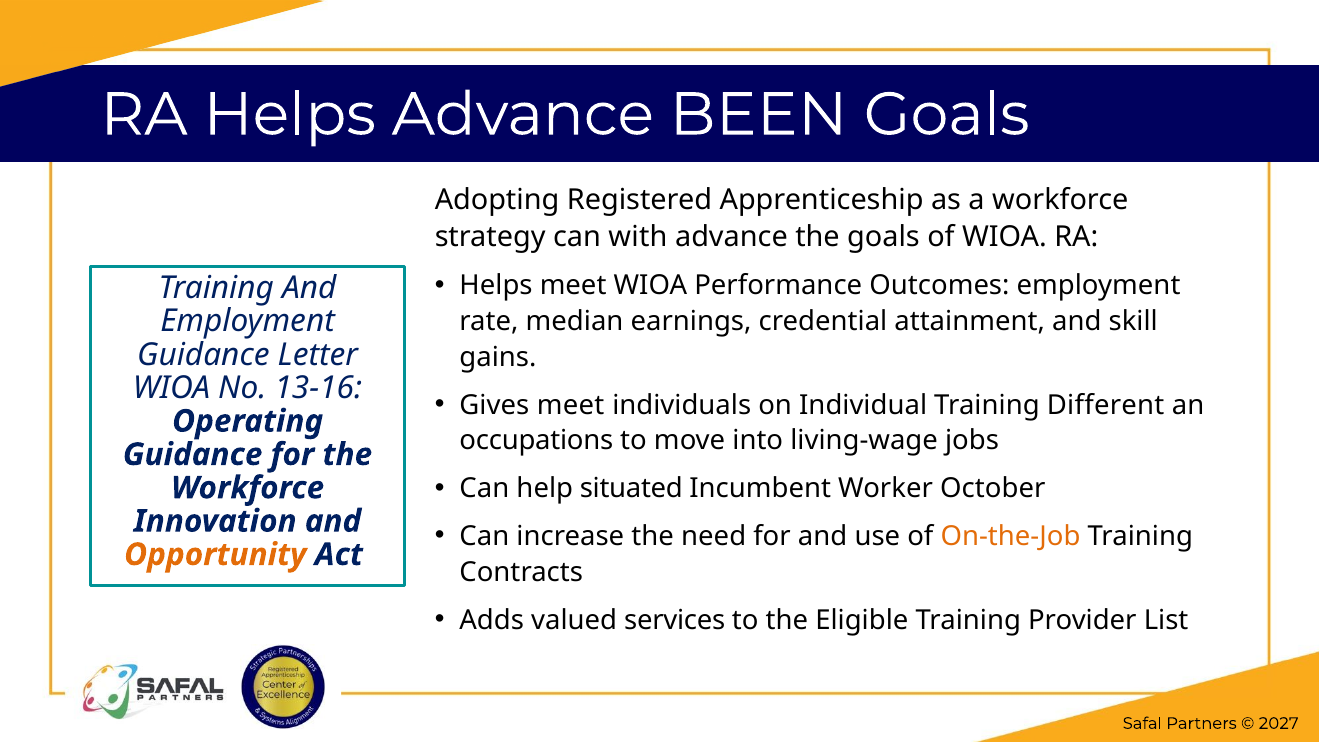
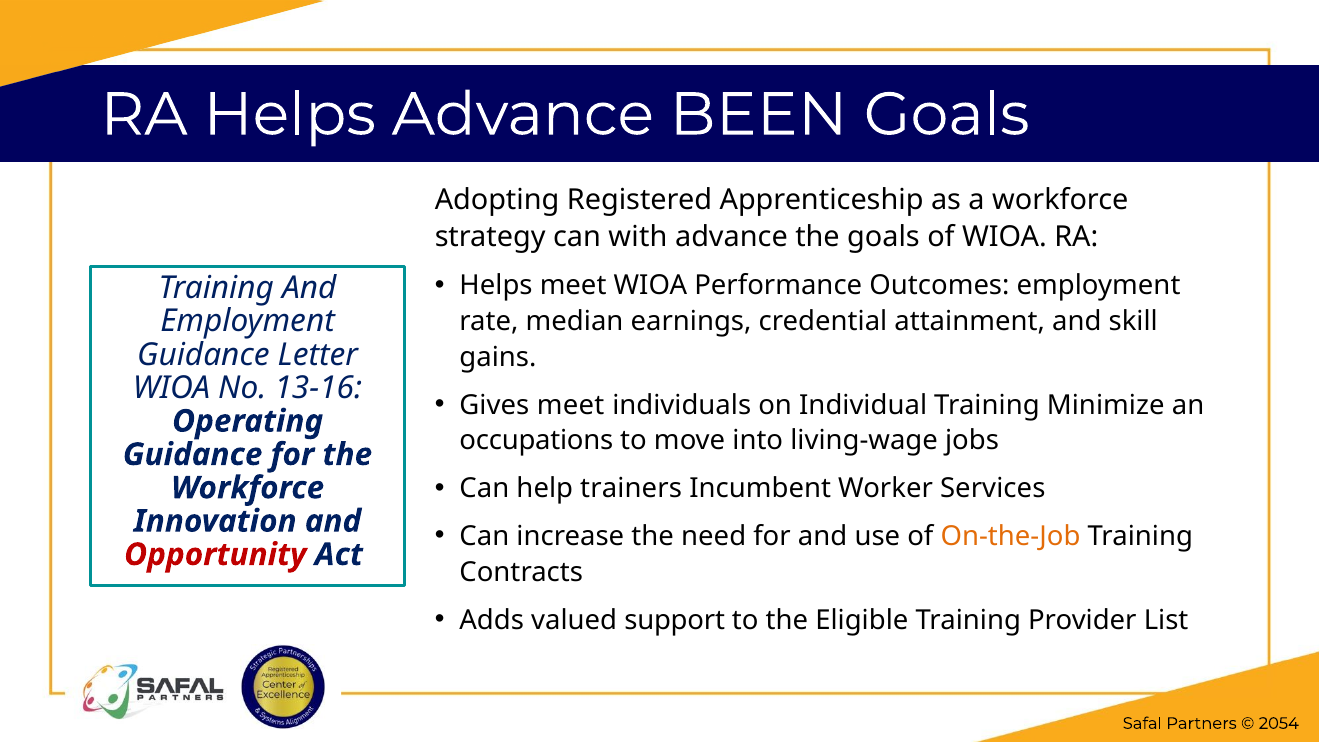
Different: Different -> Minimize
situated: situated -> trainers
October: October -> Services
Opportunity colour: orange -> red
services: services -> support
2027: 2027 -> 2054
